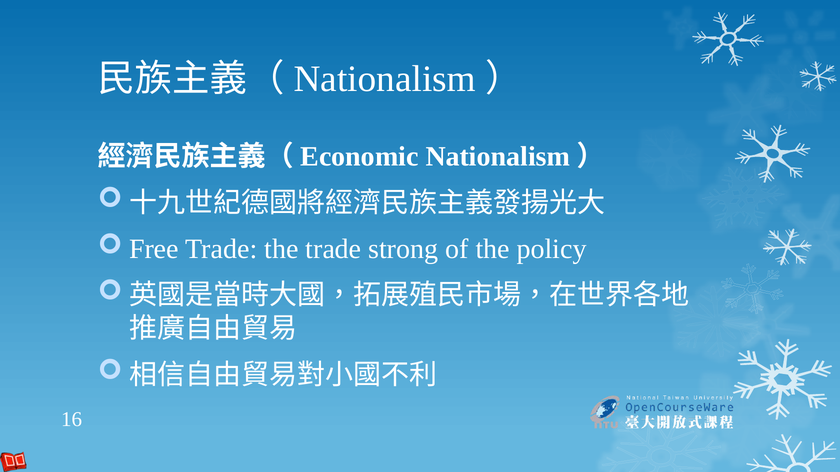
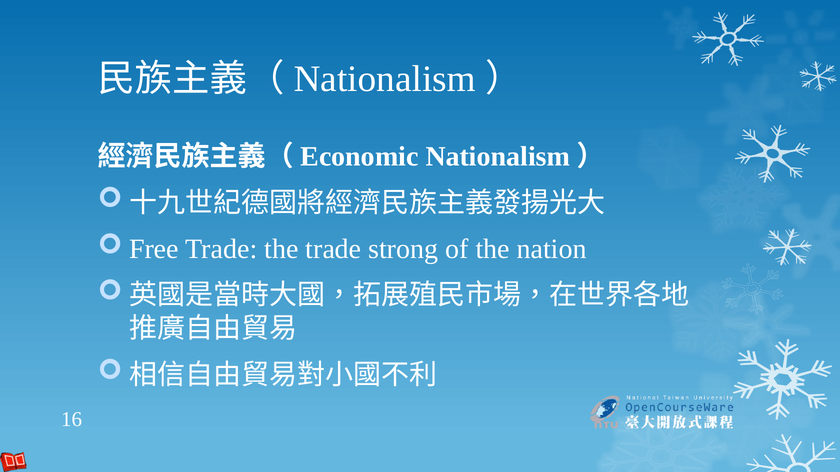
policy: policy -> nation
